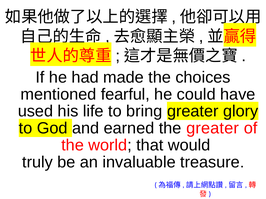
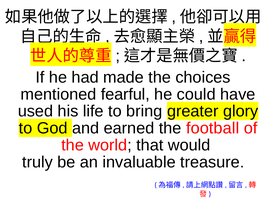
the greater: greater -> football
